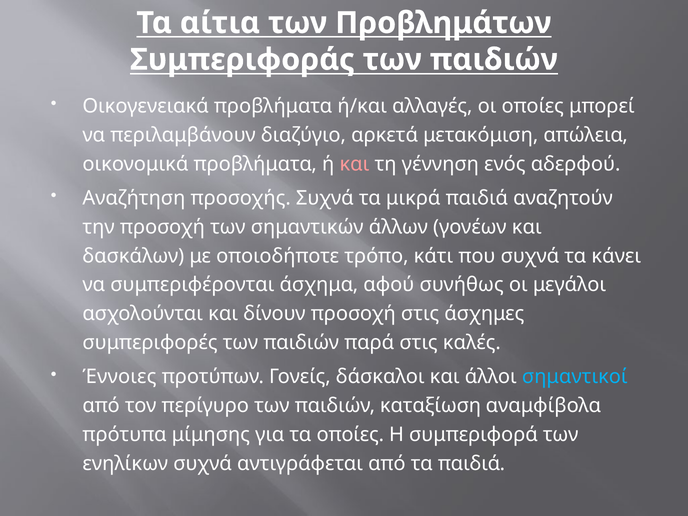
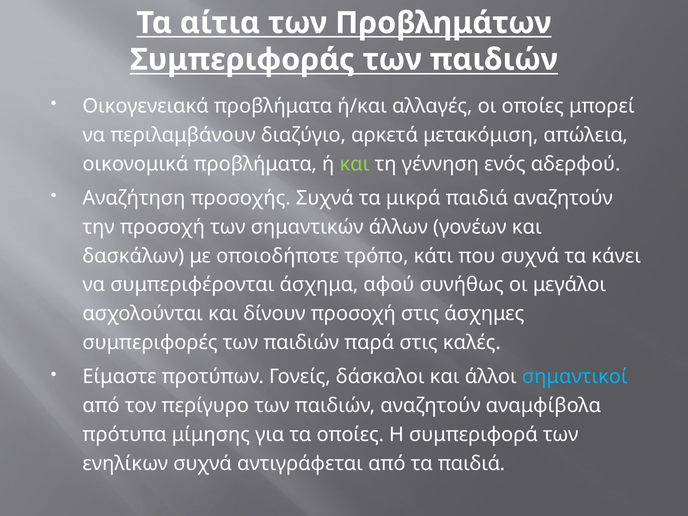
και at (354, 164) colour: pink -> light green
Έννοιες: Έννοιες -> Είμαστε
παιδιών καταξίωση: καταξίωση -> αναζητούν
